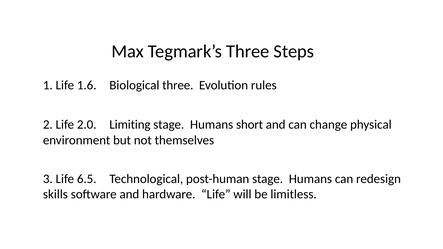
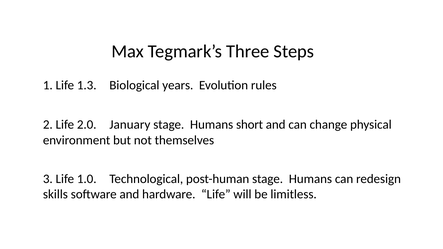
1.6: 1.6 -> 1.3
Biological three: three -> years
Limiting: Limiting -> January
6.5: 6.5 -> 1.0
